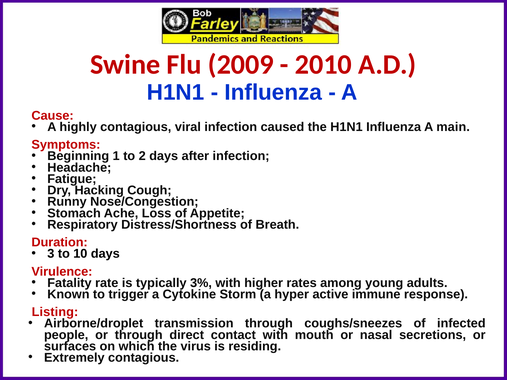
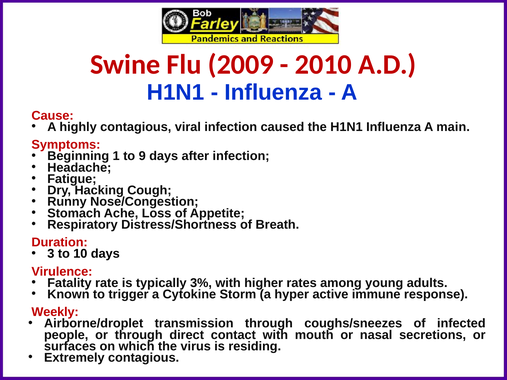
2: 2 -> 9
Listing: Listing -> Weekly
